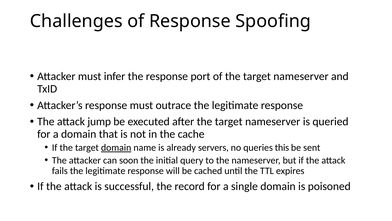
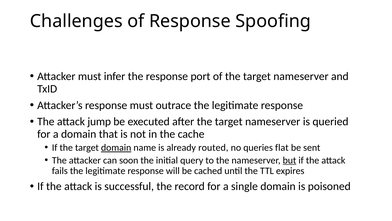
servers: servers -> routed
this: this -> flat
but underline: none -> present
